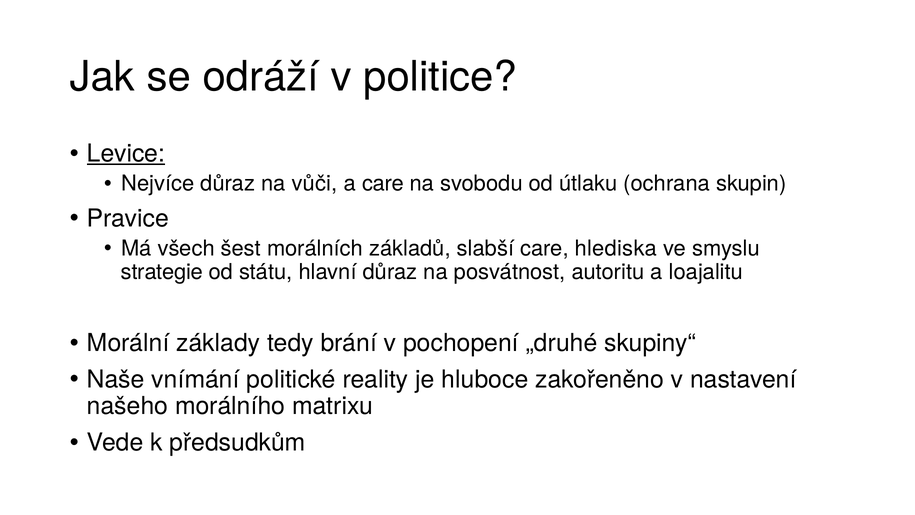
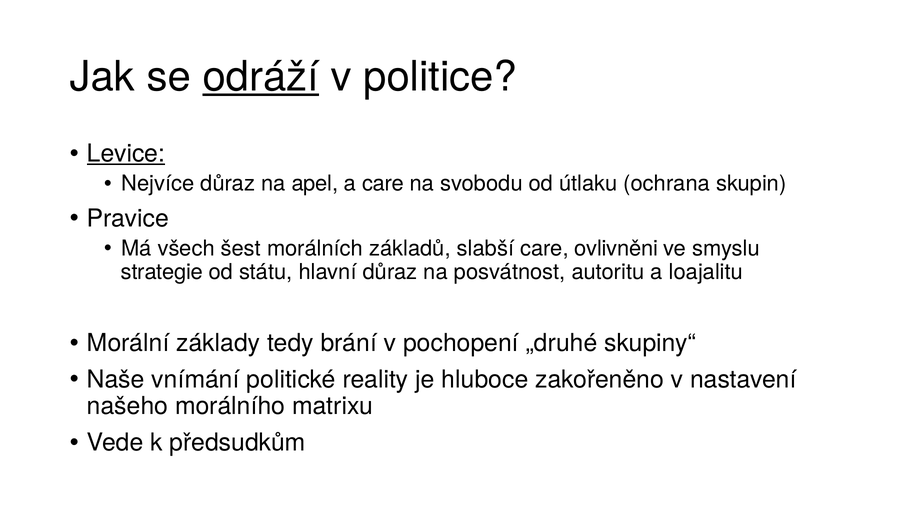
odráží underline: none -> present
vůči: vůči -> apel
hlediska: hlediska -> ovlivněni
